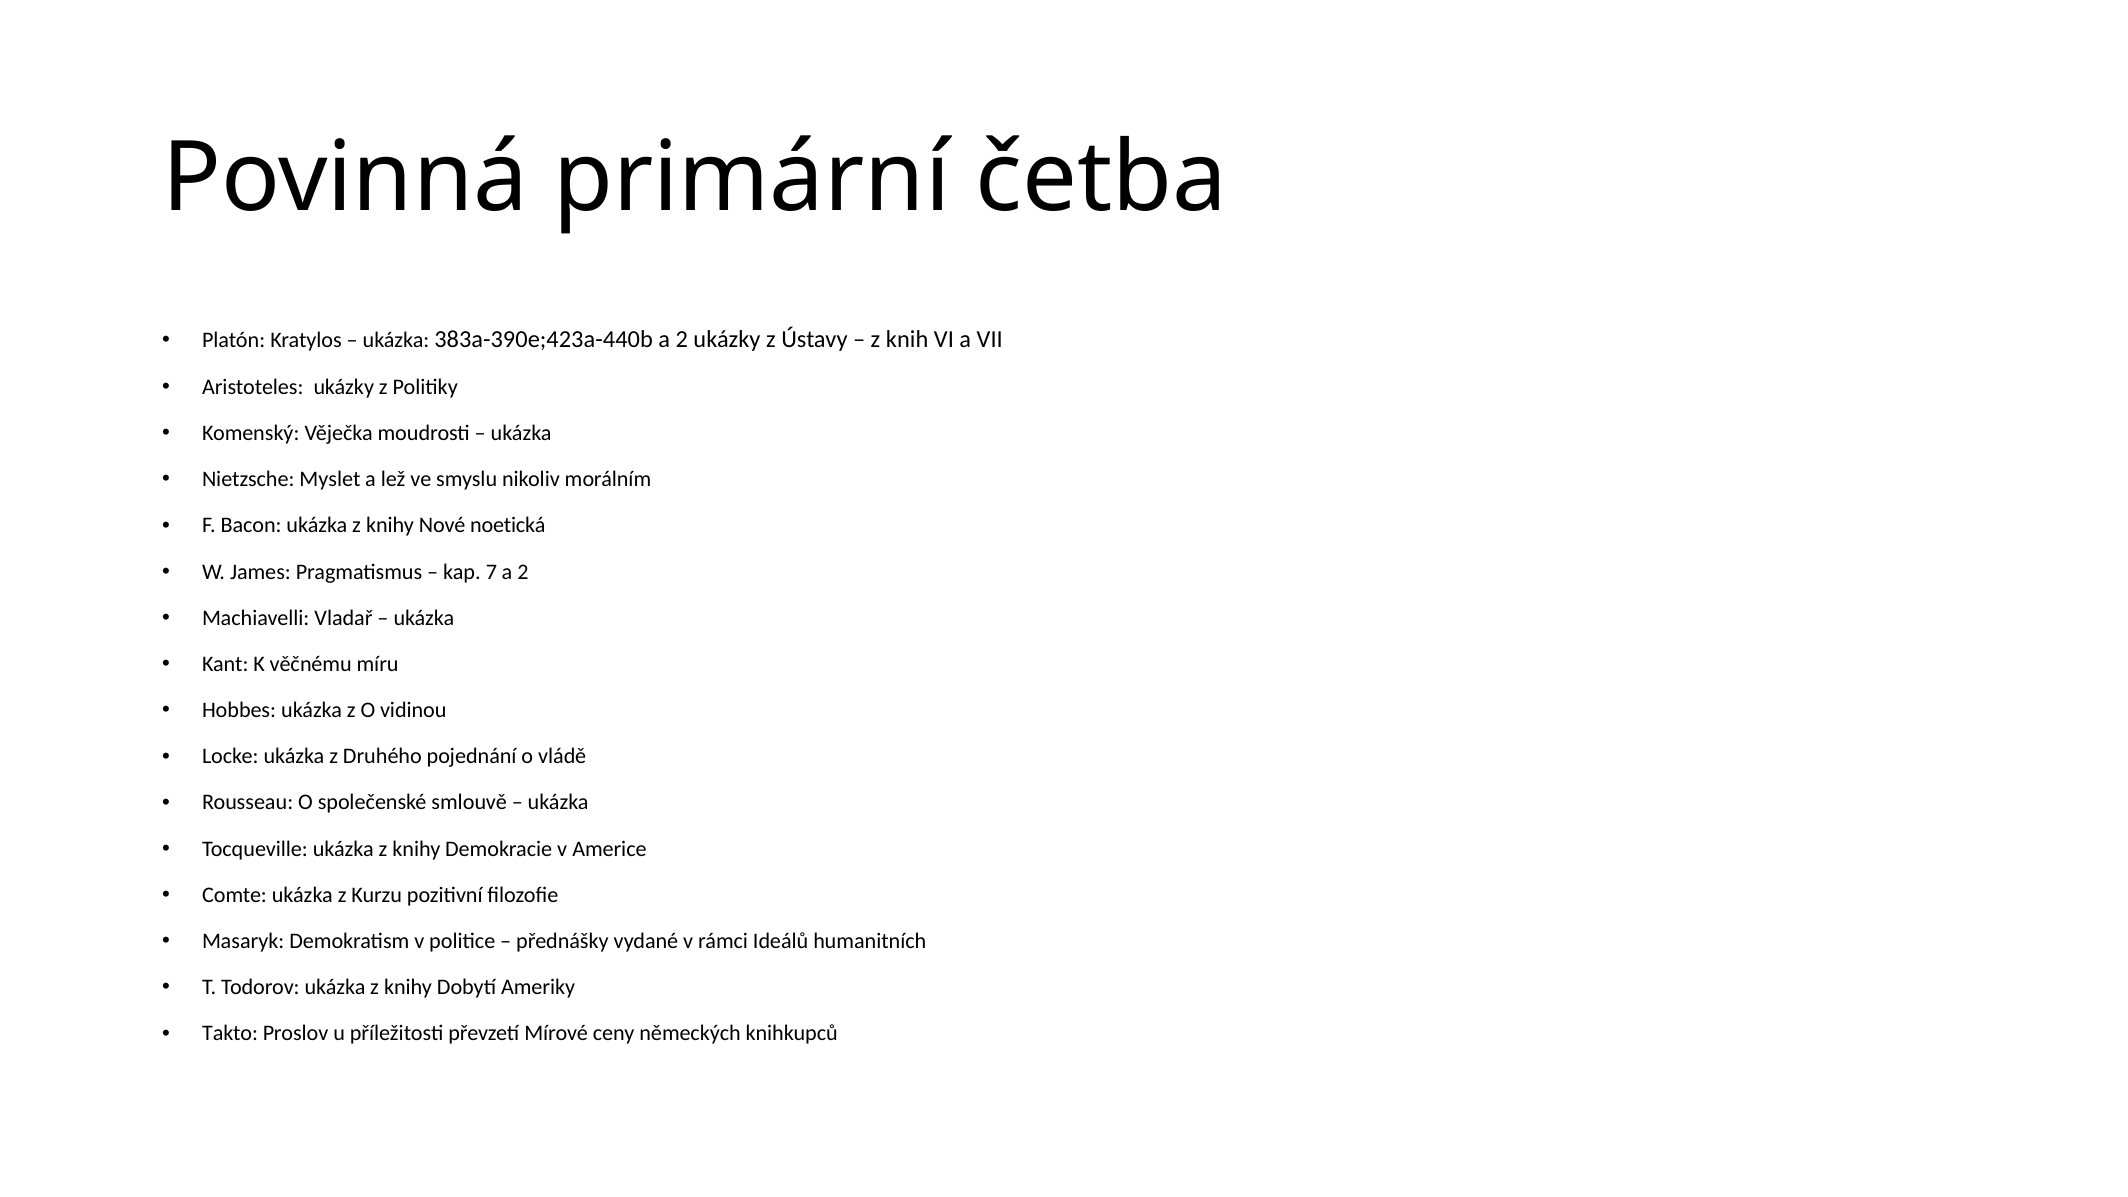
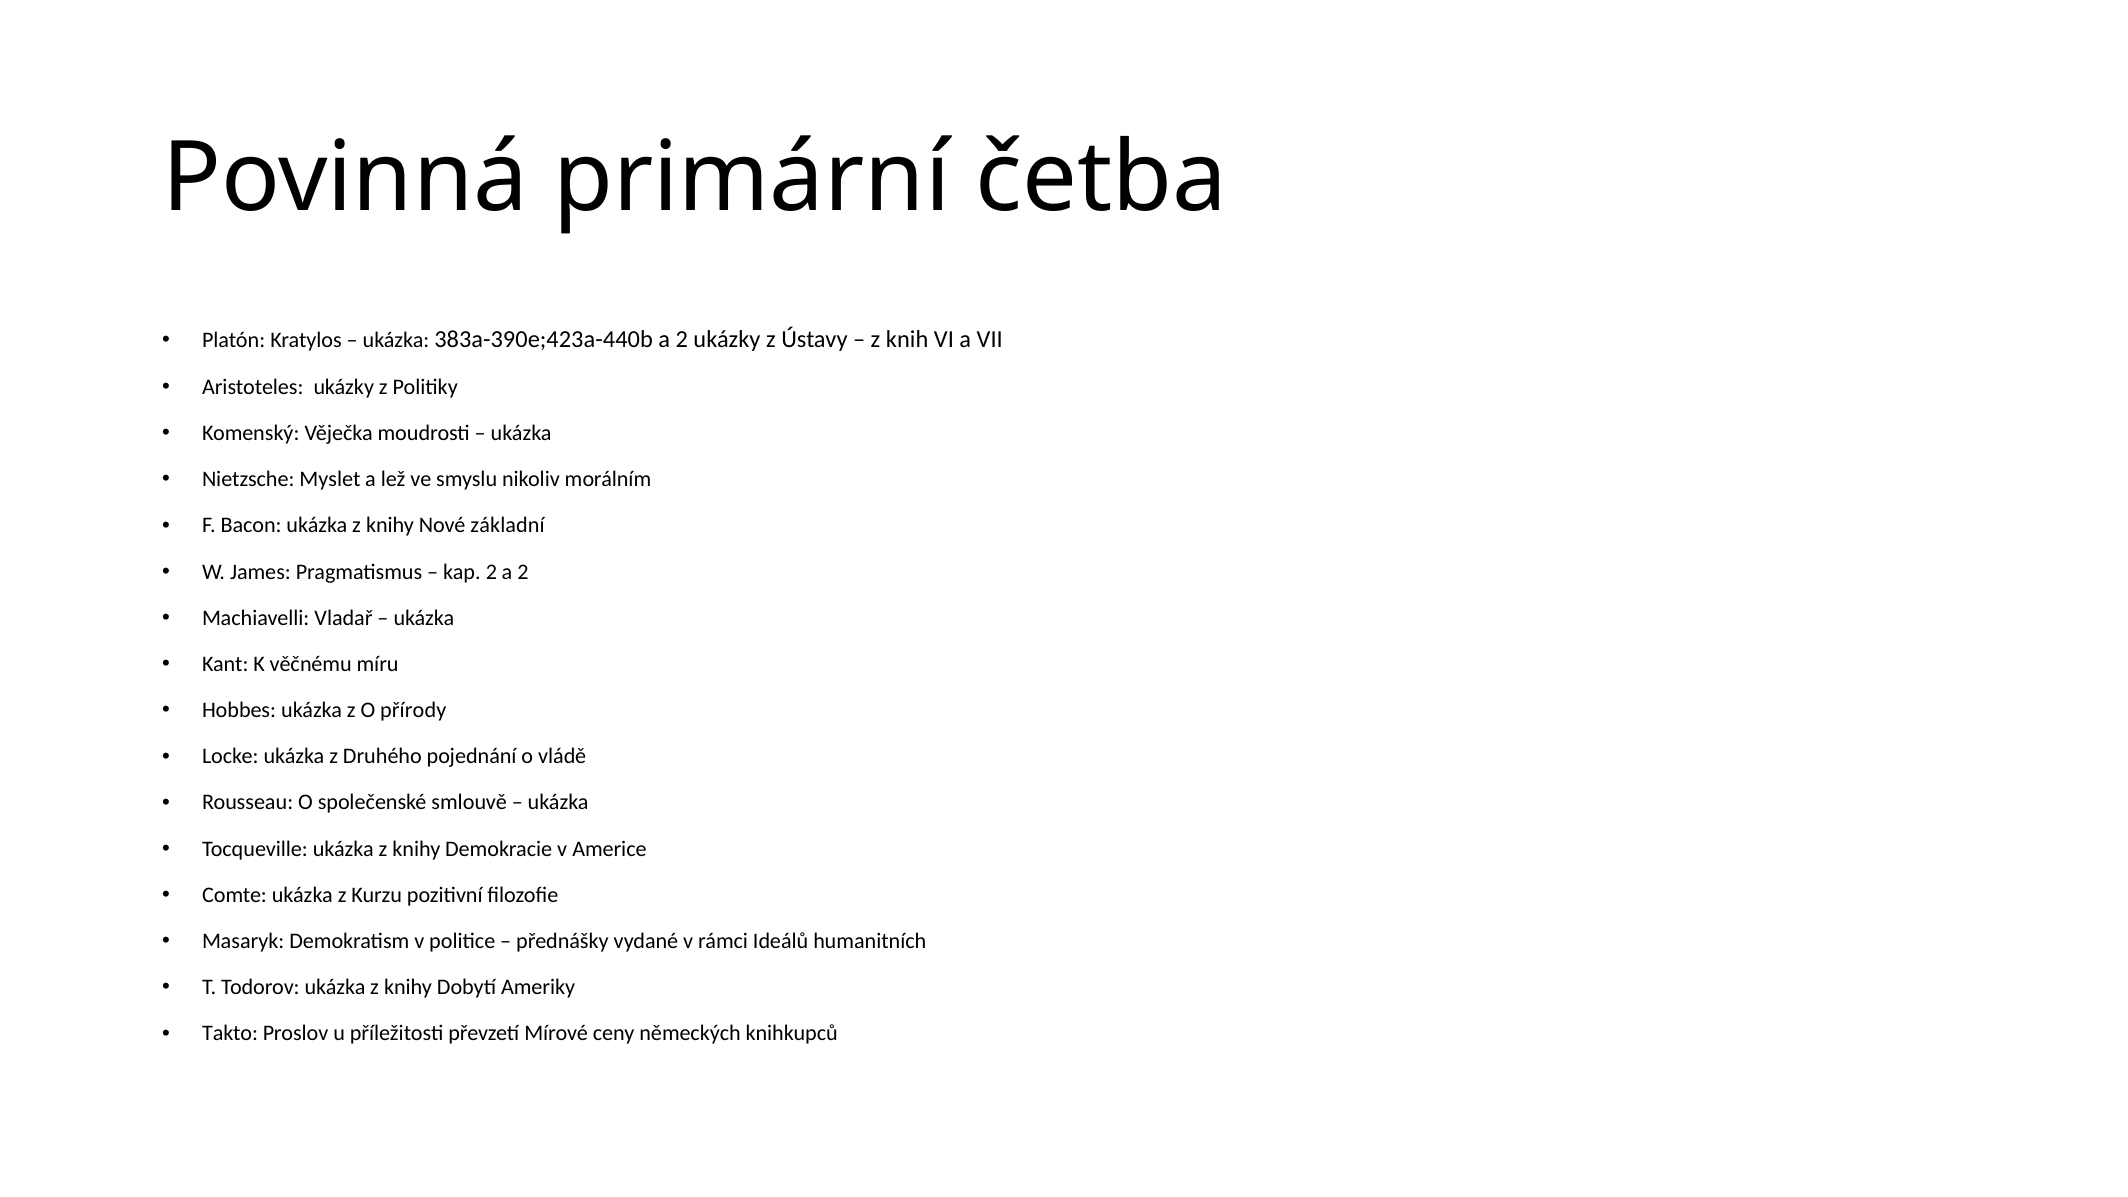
noetická: noetická -> základní
kap 7: 7 -> 2
vidinou: vidinou -> přírody
